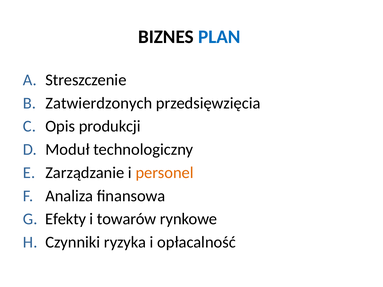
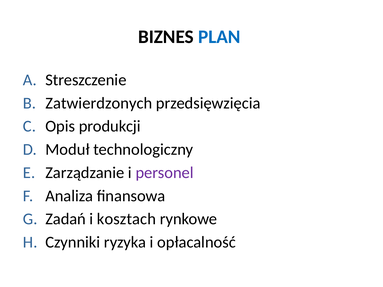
personel colour: orange -> purple
Efekty: Efekty -> Zadań
towarów: towarów -> kosztach
